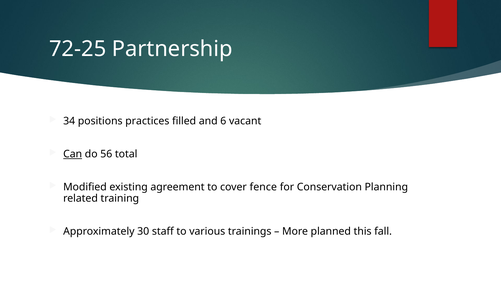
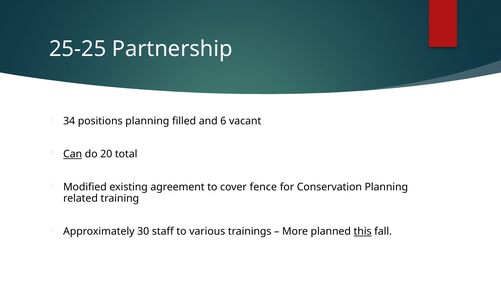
72-25: 72-25 -> 25-25
positions practices: practices -> planning
56: 56 -> 20
this underline: none -> present
